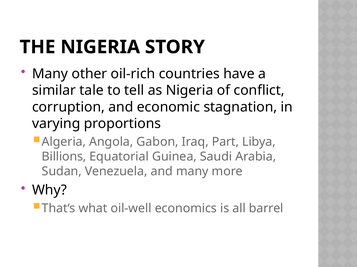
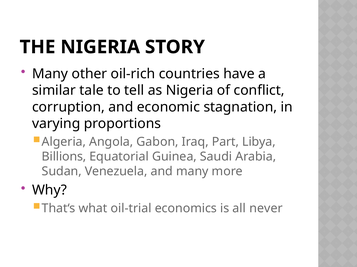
oil-well: oil-well -> oil-trial
barrel: barrel -> never
